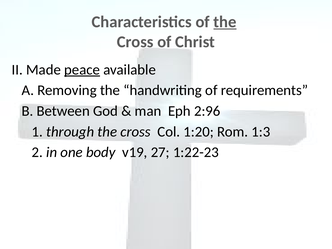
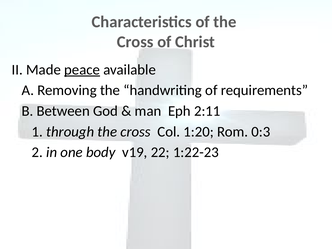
the at (225, 22) underline: present -> none
2:96: 2:96 -> 2:11
1:3: 1:3 -> 0:3
27: 27 -> 22
